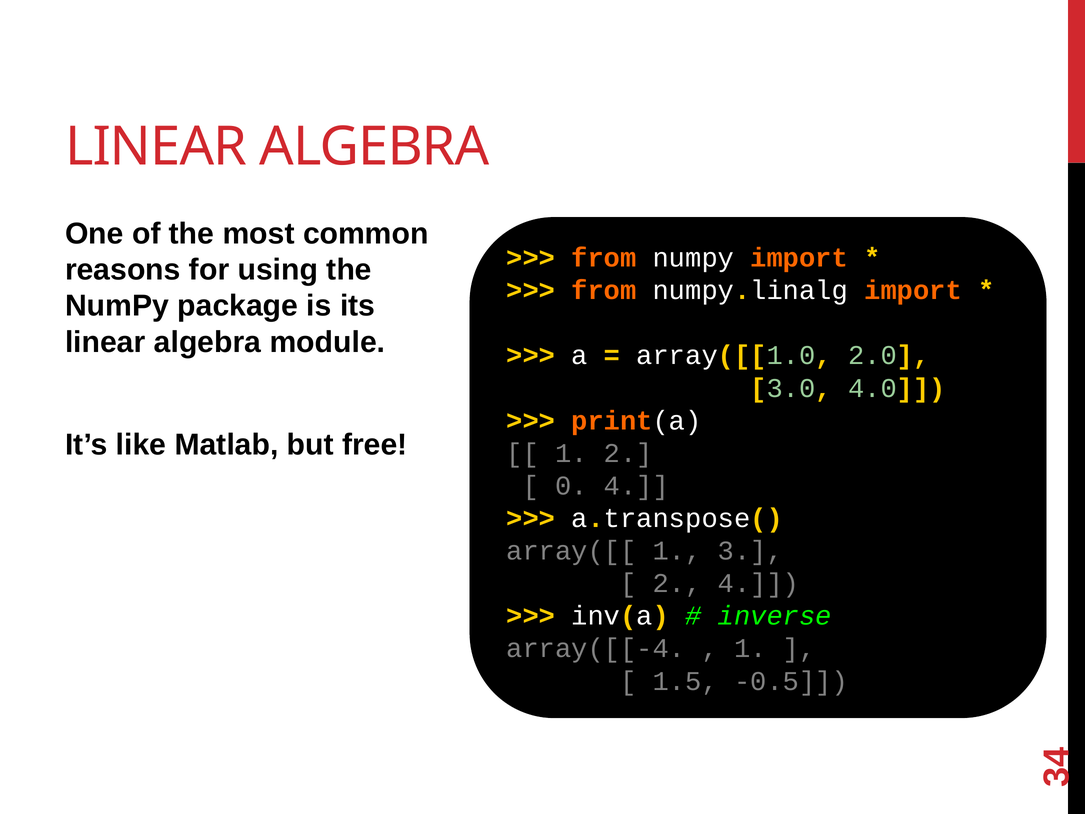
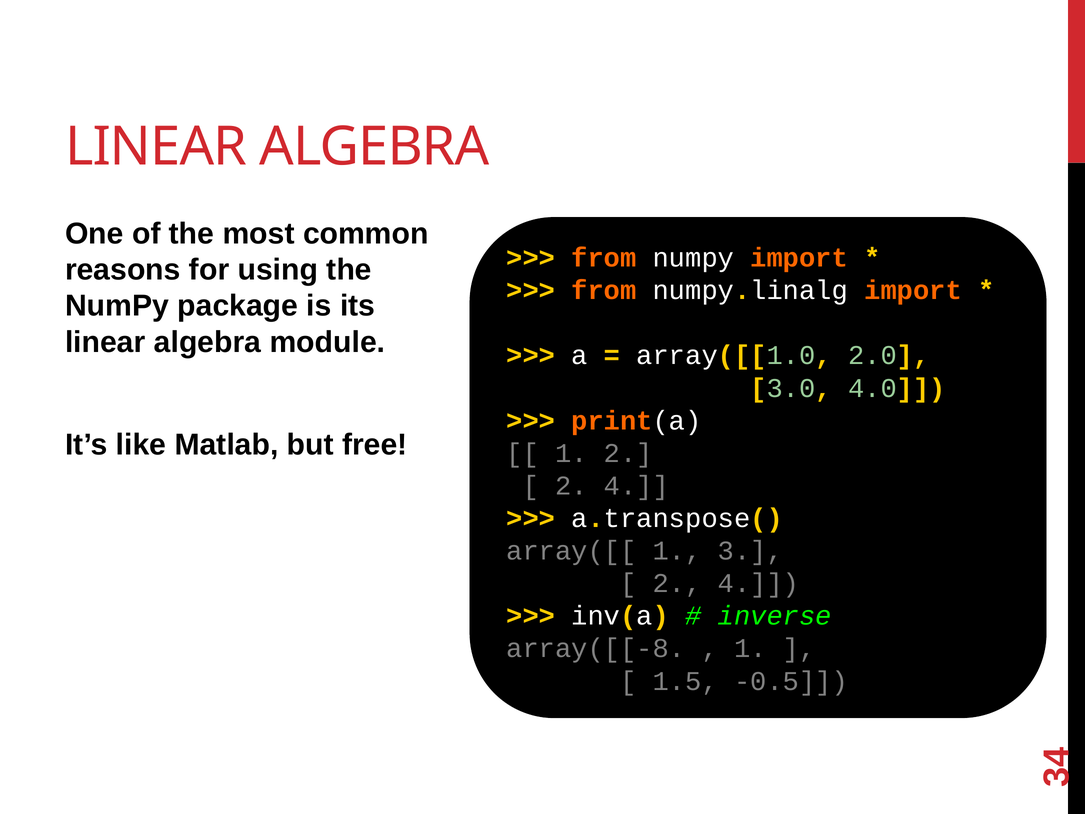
0 at (571, 486): 0 -> 2
array([[-4: array([[-4 -> array([[-8
